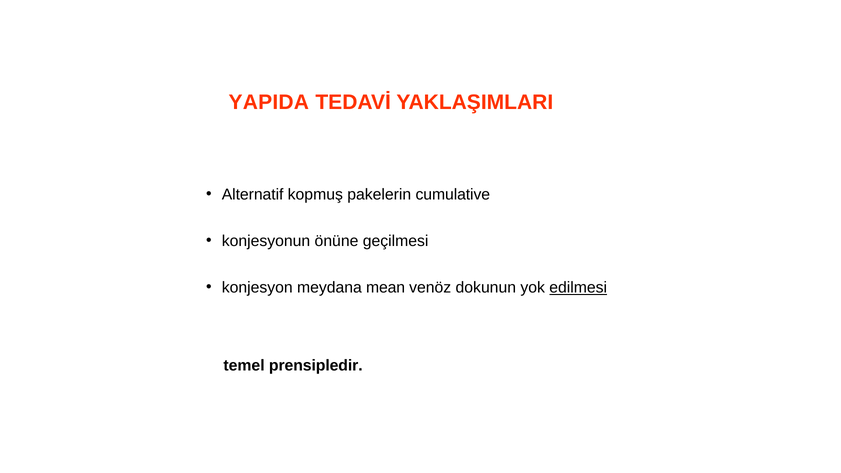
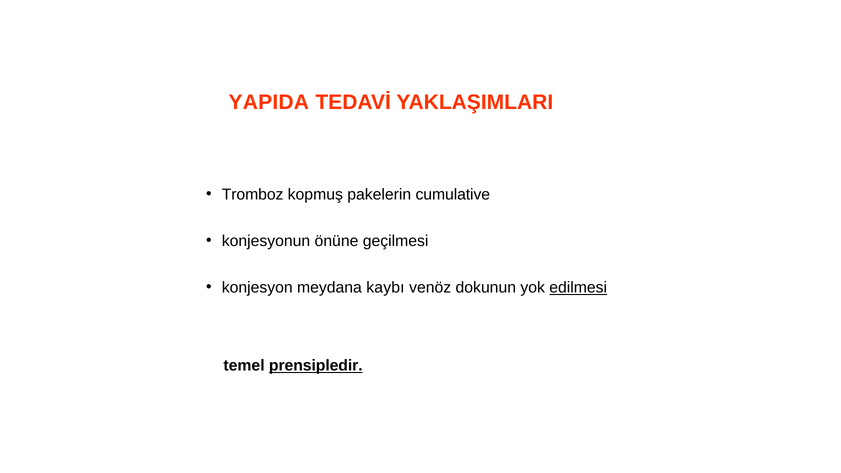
Alternatif: Alternatif -> Tromboz
mean: mean -> kaybı
prensipledir underline: none -> present
